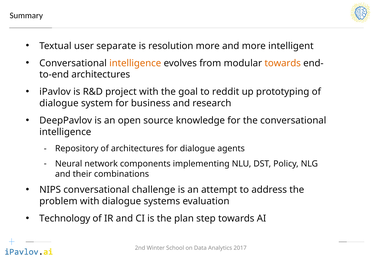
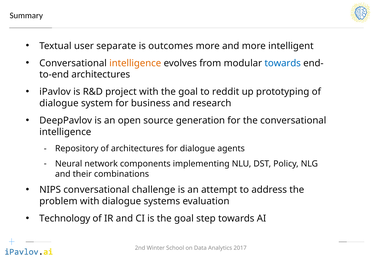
resolution: resolution -> outcomes
towards at (283, 63) colour: orange -> blue
knowledge: knowledge -> generation
is the plan: plan -> goal
